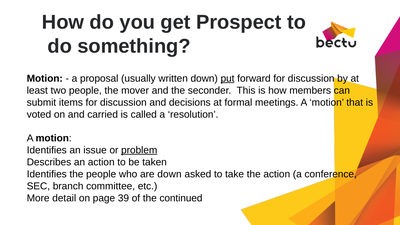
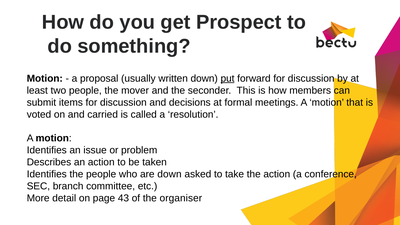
problem underline: present -> none
39: 39 -> 43
continued: continued -> organiser
